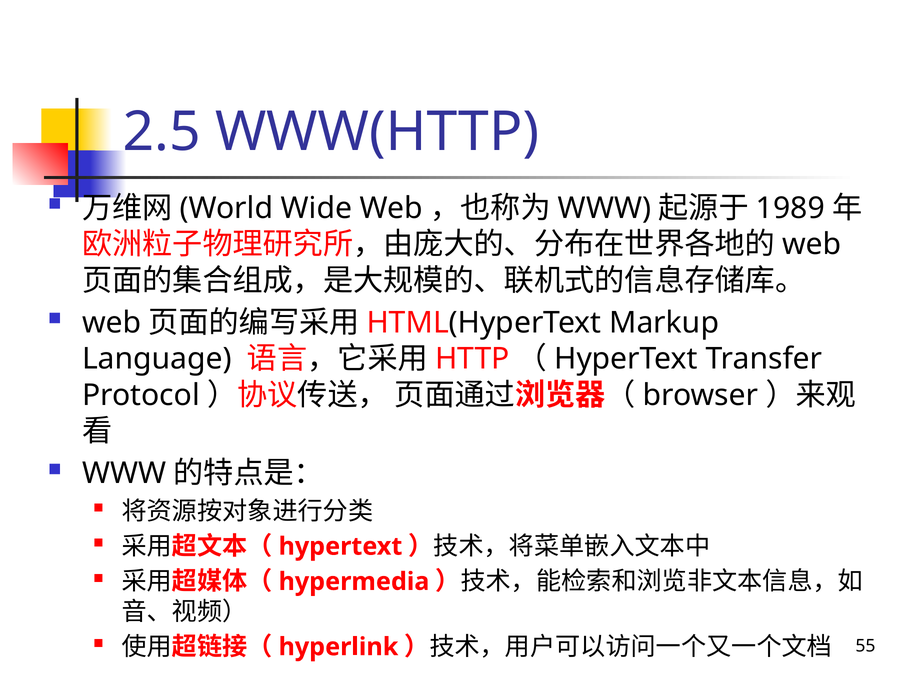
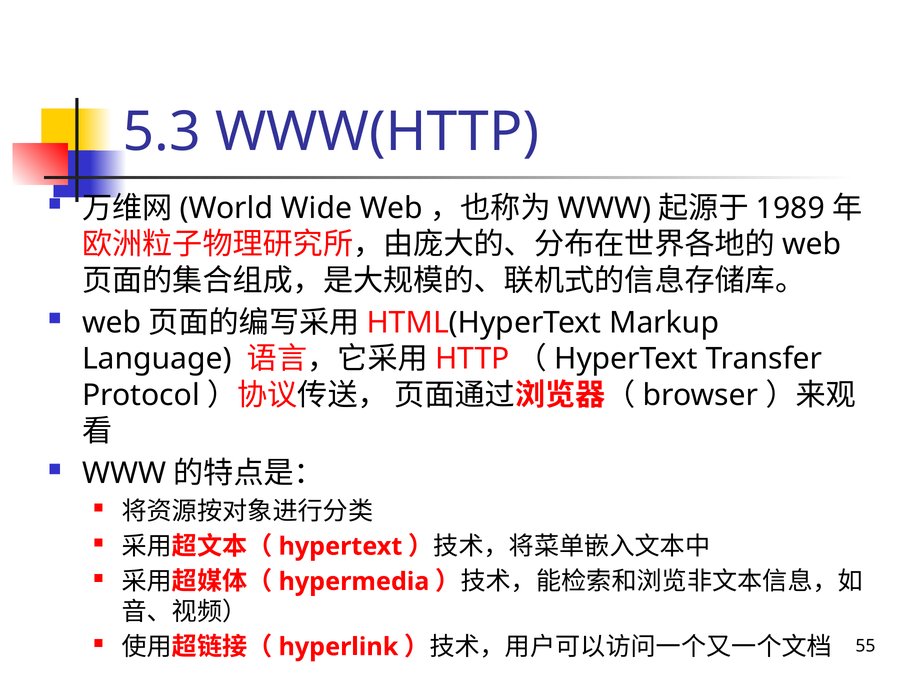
2.5: 2.5 -> 5.3
